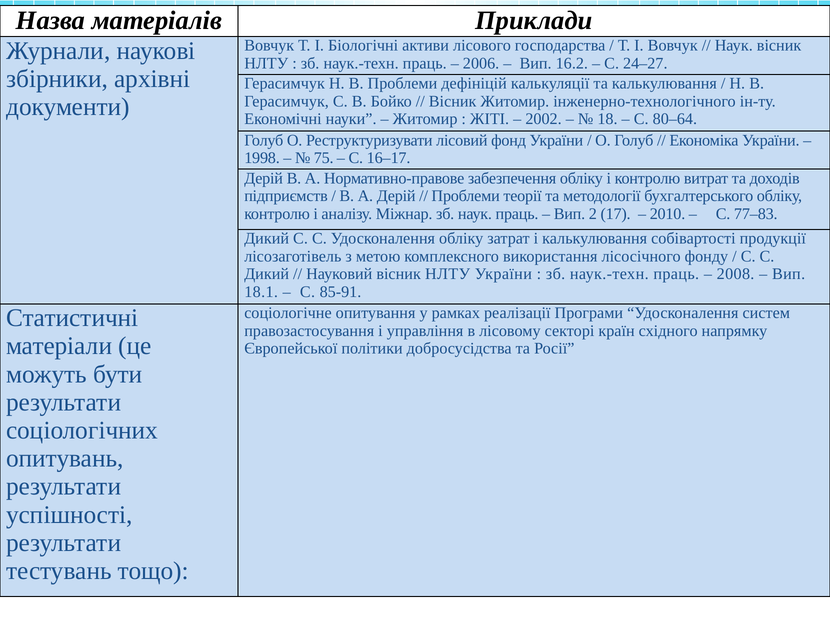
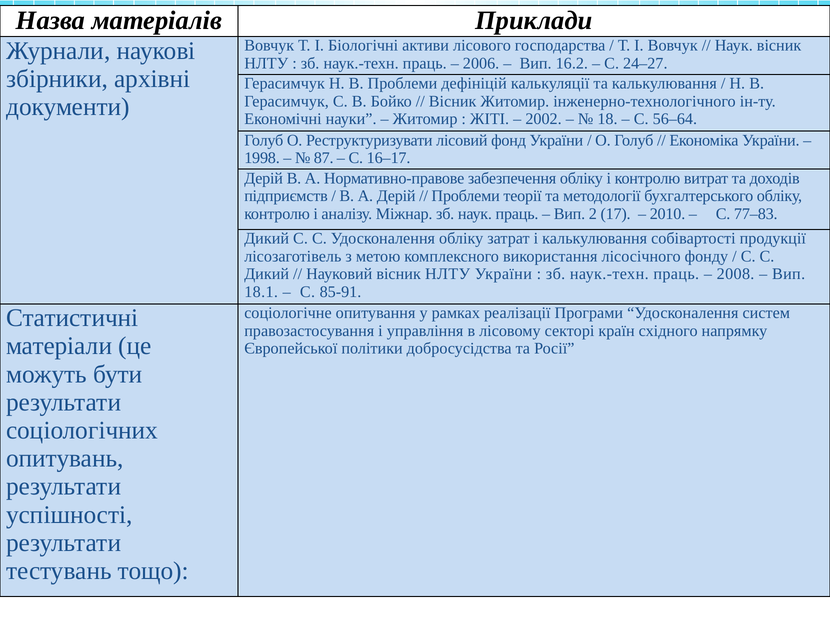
80–64: 80–64 -> 56–64
75: 75 -> 87
